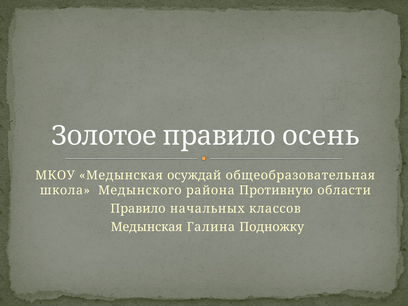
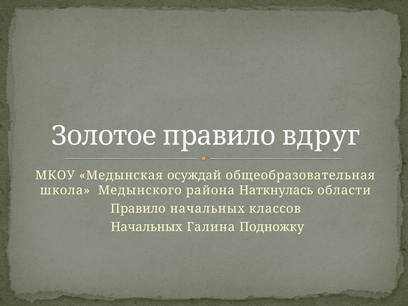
осень: осень -> вдруг
Противную: Противную -> Наткнулась
Медынская at (147, 227): Медынская -> Начальных
